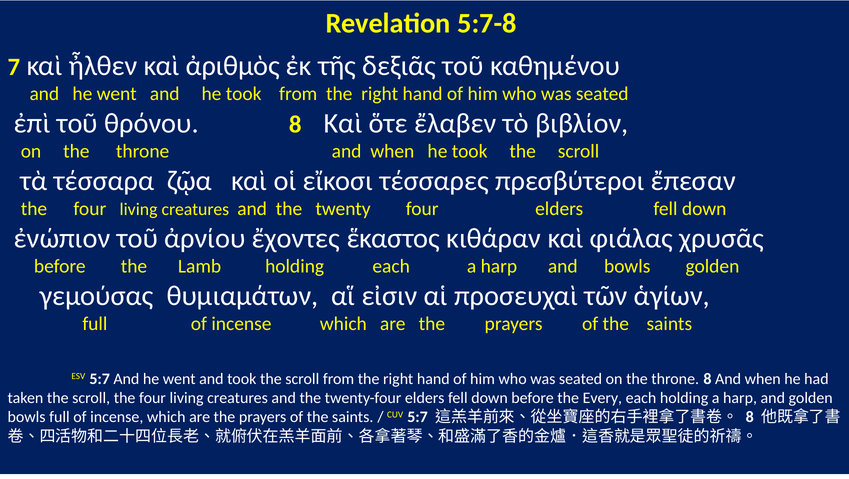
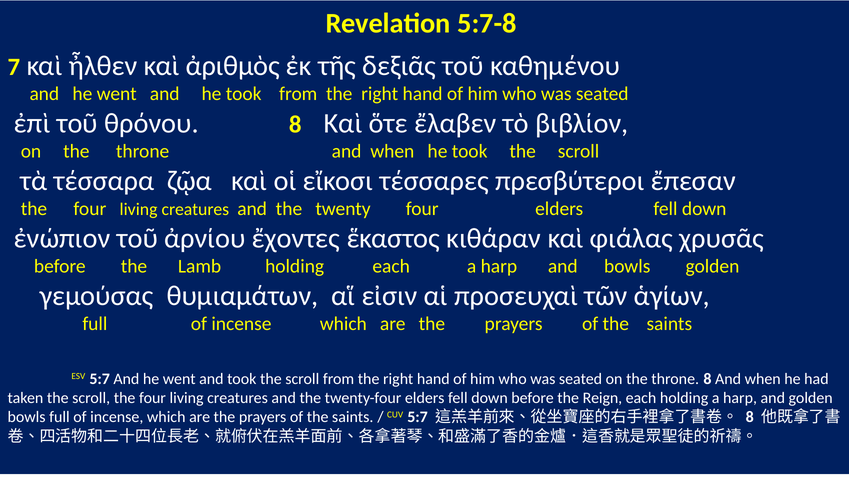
Every: Every -> Reign
